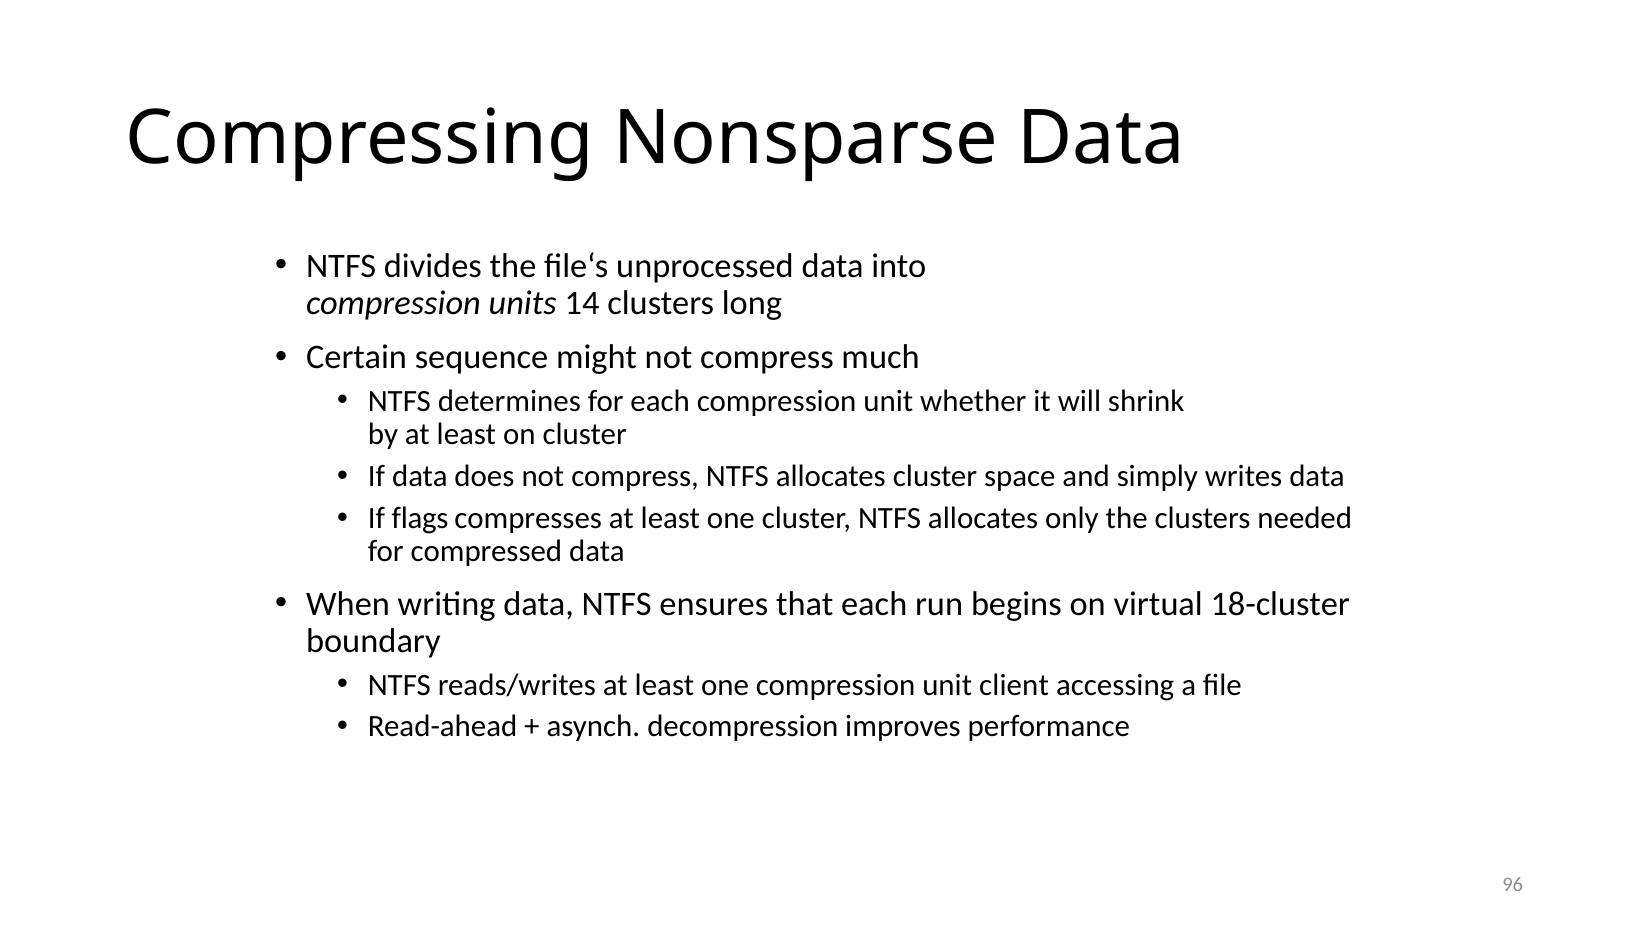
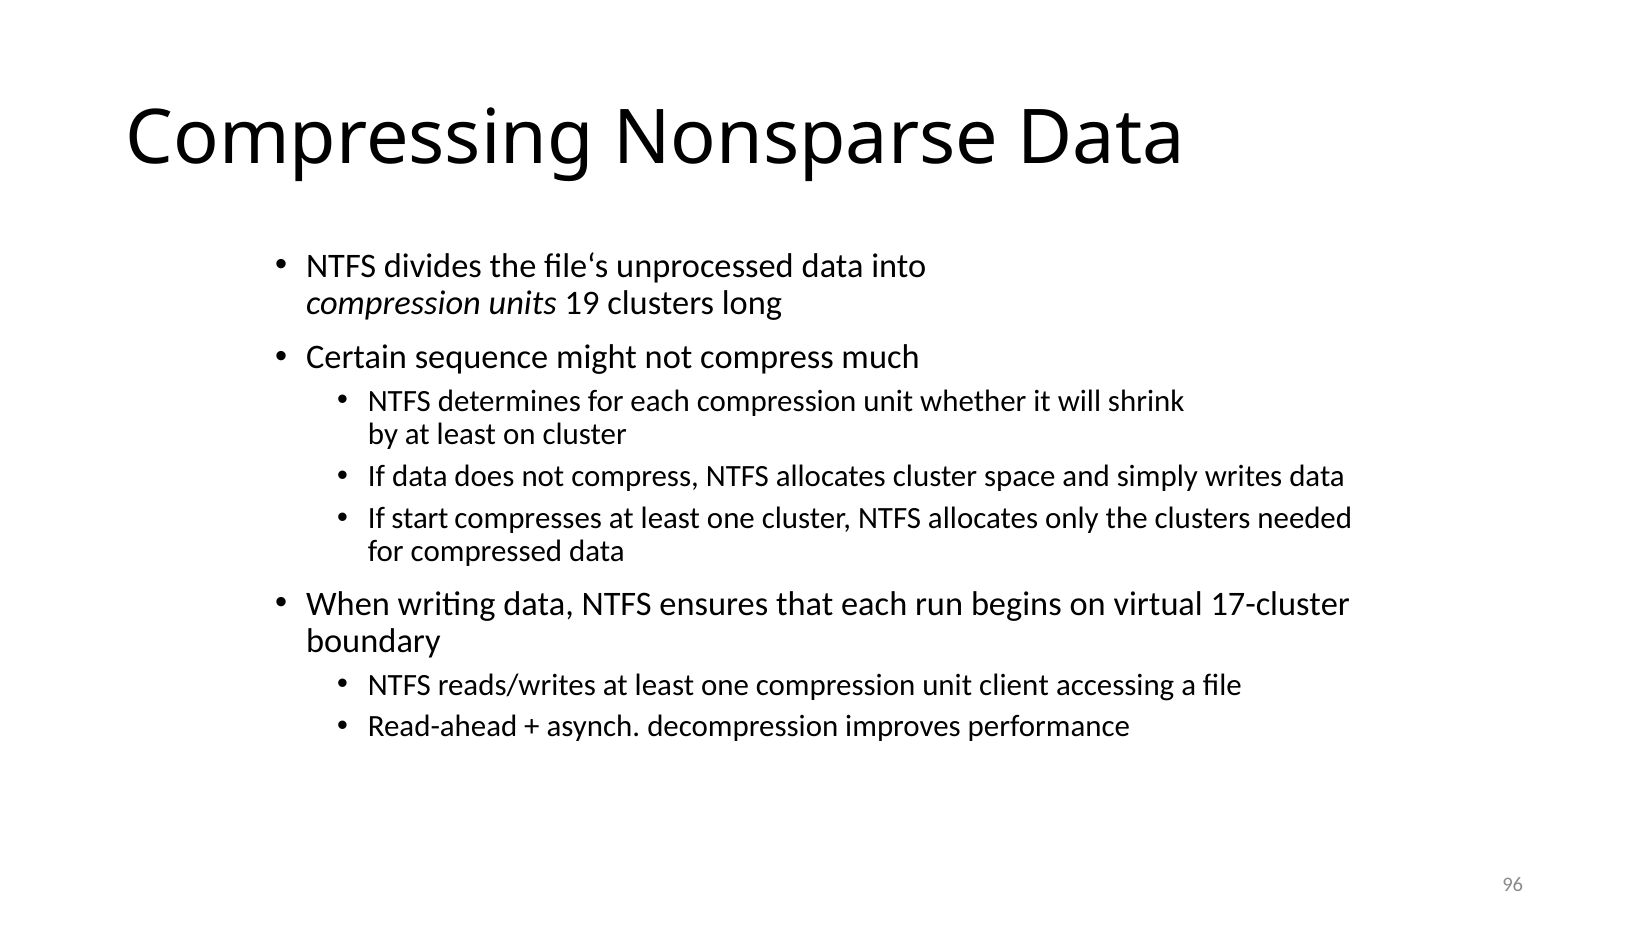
14: 14 -> 19
flags: flags -> start
18-cluster: 18-cluster -> 17-cluster
